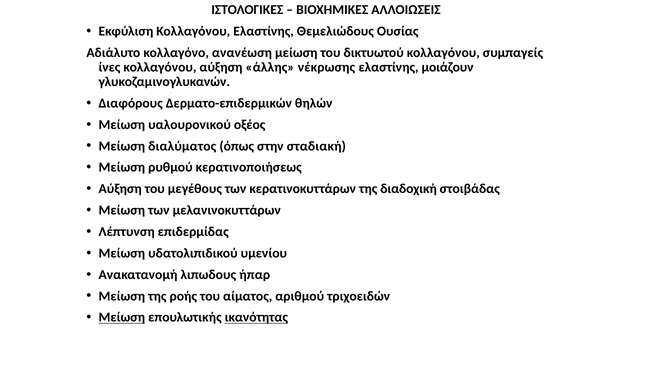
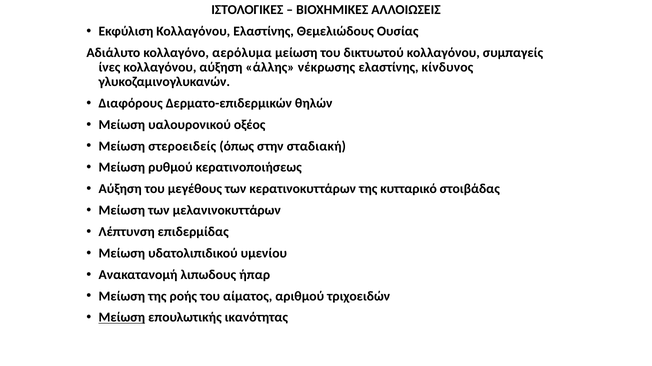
ανανέωση: ανανέωση -> αερόλυμα
μοιάζουν: μοιάζουν -> κίνδυνος
διαλύματος: διαλύματος -> στεροειδείς
διαδοχική: διαδοχική -> κυτταρικό
ικανότητας underline: present -> none
